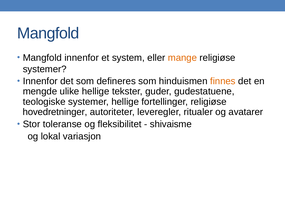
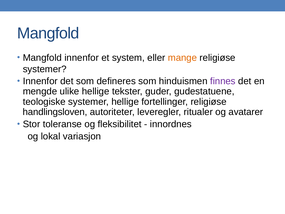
finnes colour: orange -> purple
hovedretninger: hovedretninger -> handlingsloven
shivaisme: shivaisme -> innordnes
